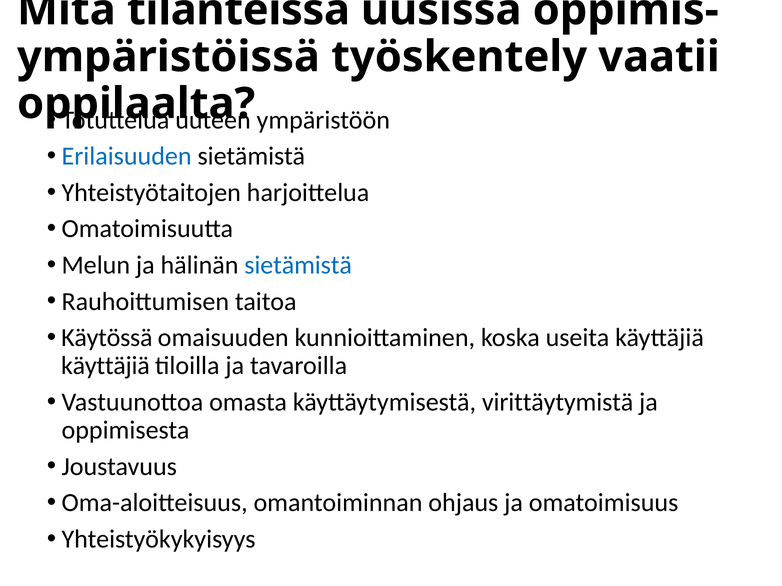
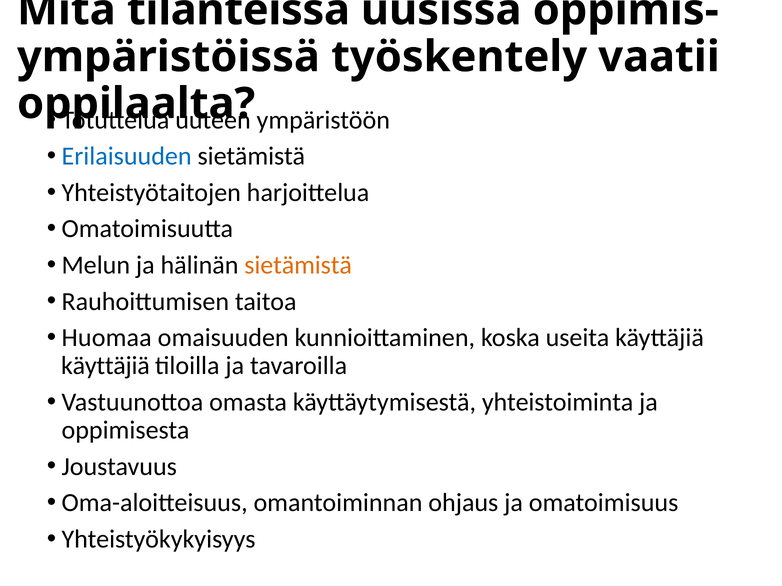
sietämistä at (298, 265) colour: blue -> orange
Käytössä: Käytössä -> Huomaa
virittäytymistä: virittäytymistä -> yhteistoiminta
